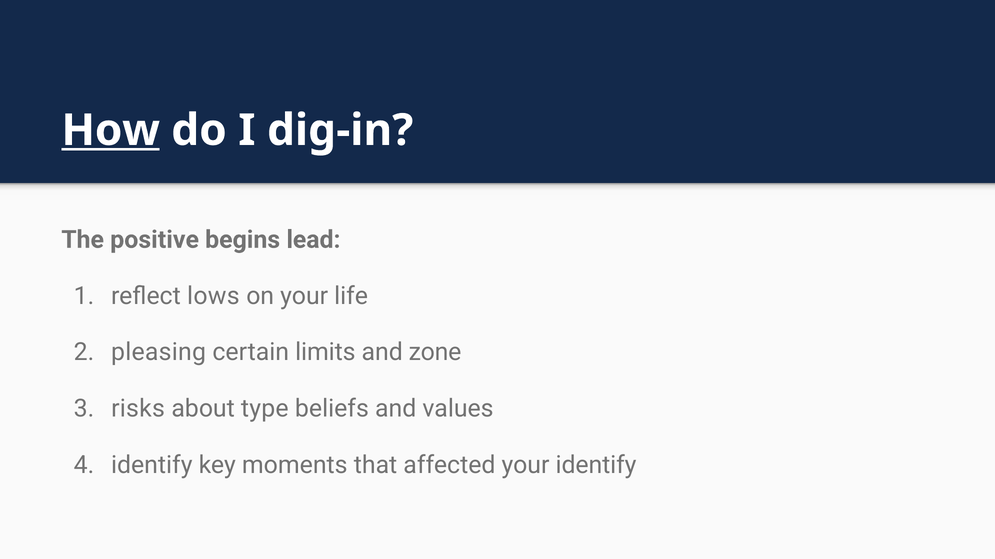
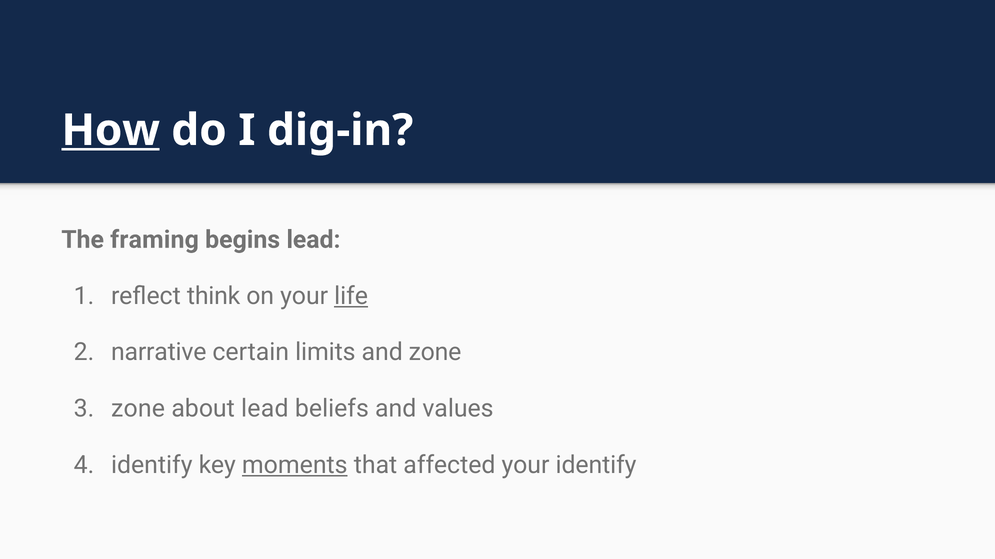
positive: positive -> framing
lows: lows -> think
life underline: none -> present
pleasing: pleasing -> narrative
risks at (138, 409): risks -> zone
about type: type -> lead
moments underline: none -> present
